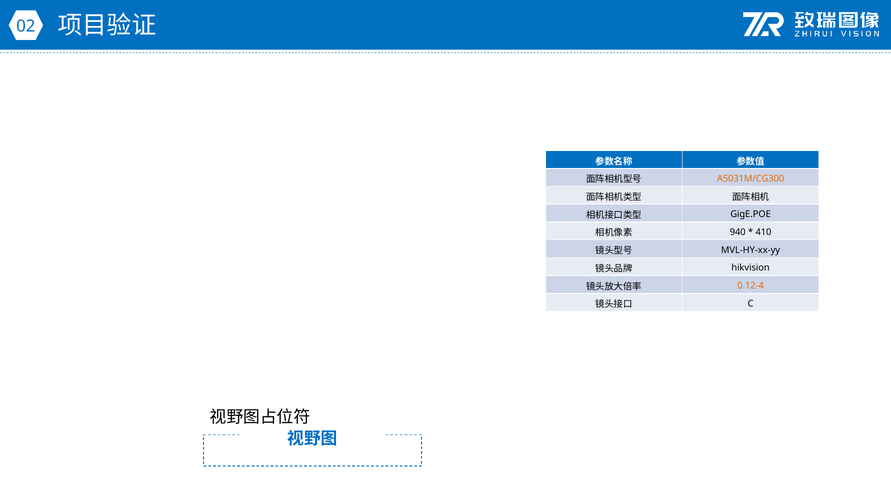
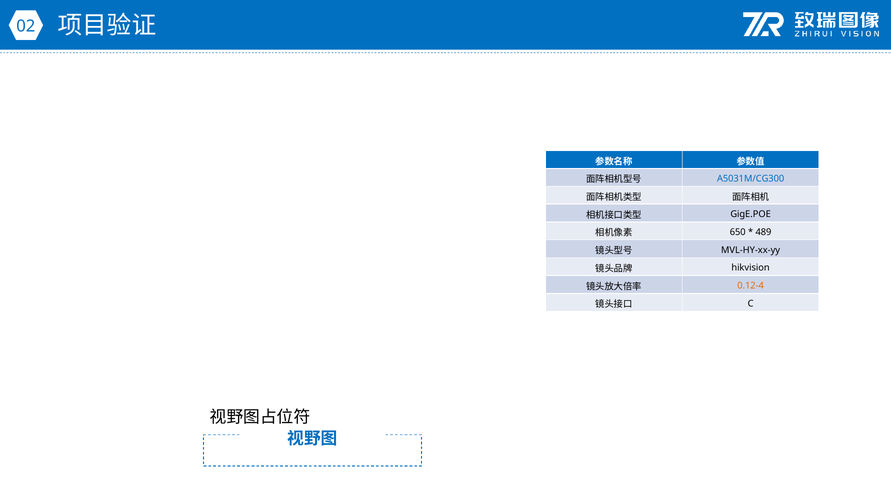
A5031M/CG300 colour: orange -> blue
940: 940 -> 650
410: 410 -> 489
